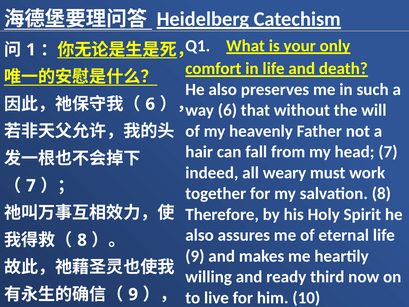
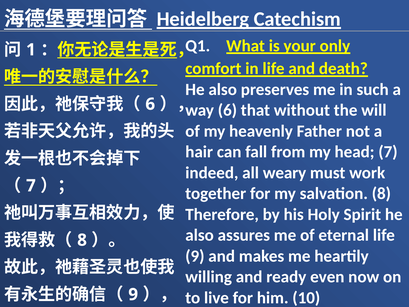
third: third -> even
